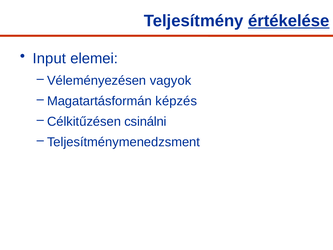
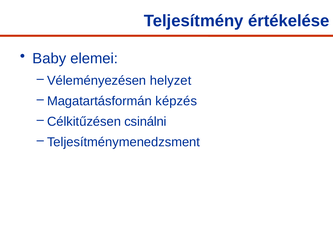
értékelése underline: present -> none
Input: Input -> Baby
vagyok: vagyok -> helyzet
